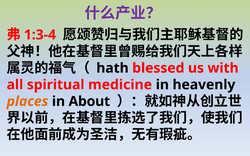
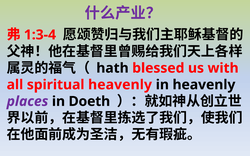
spiritual medicine: medicine -> heavenly
places colour: orange -> purple
About: About -> Doeth
